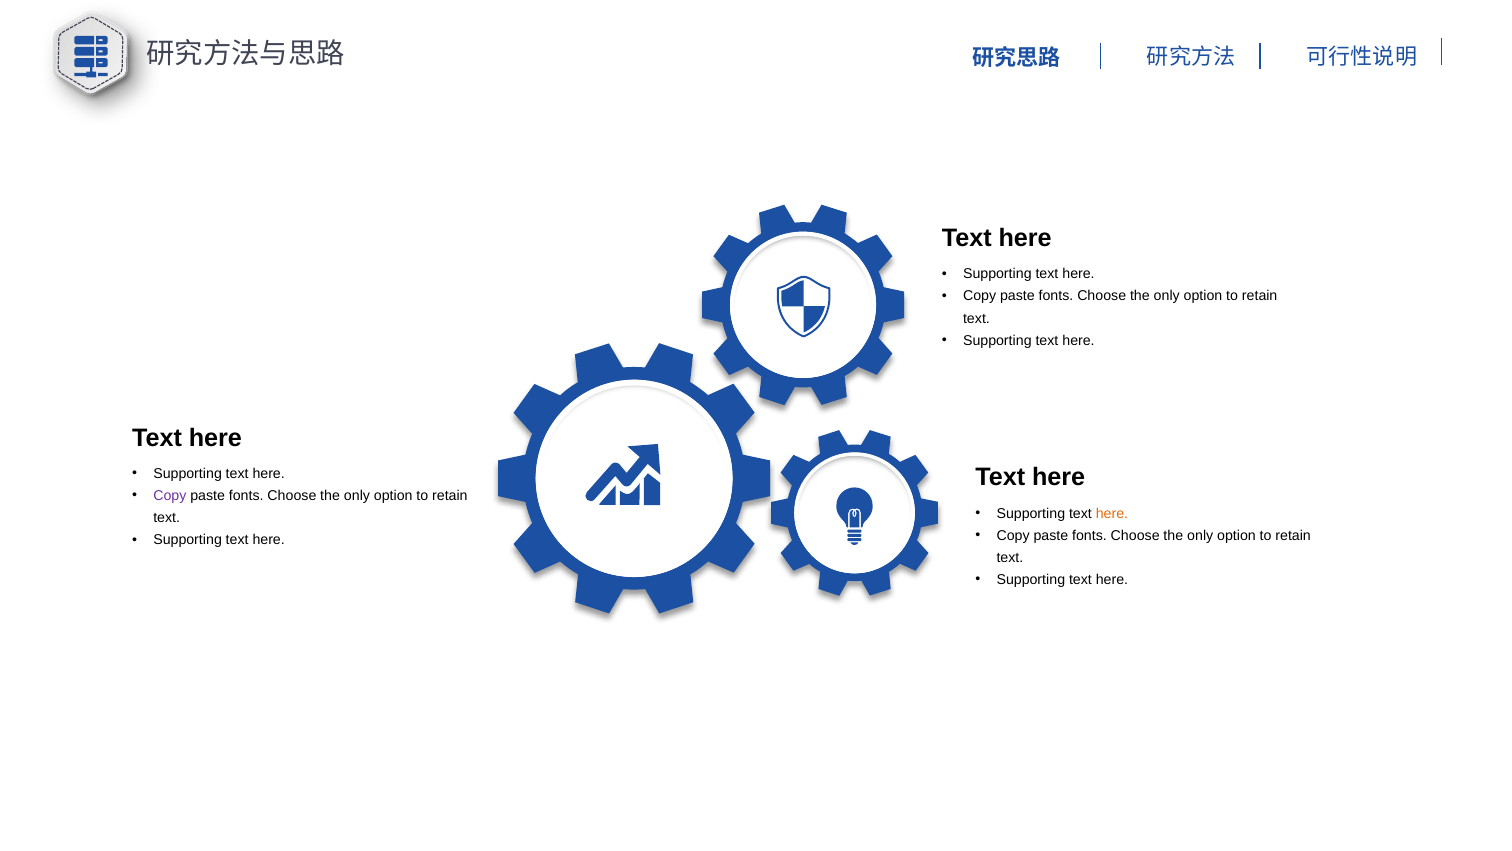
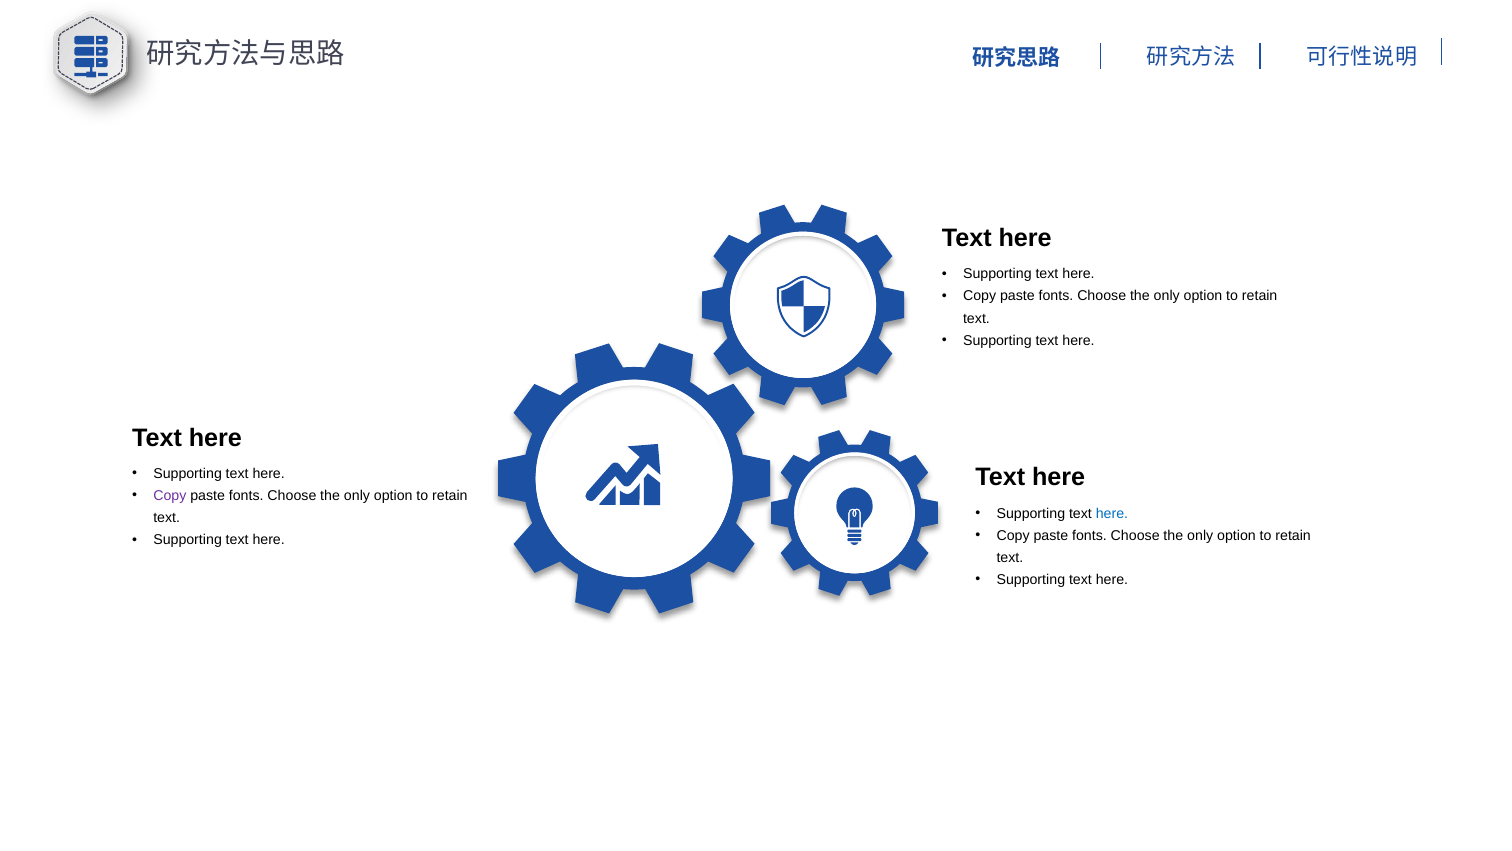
here at (1112, 513) colour: orange -> blue
